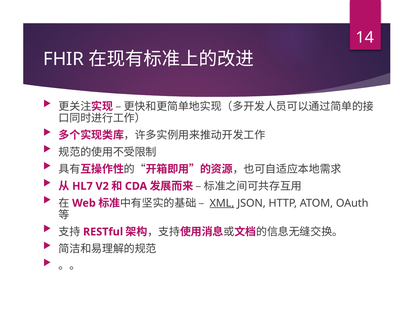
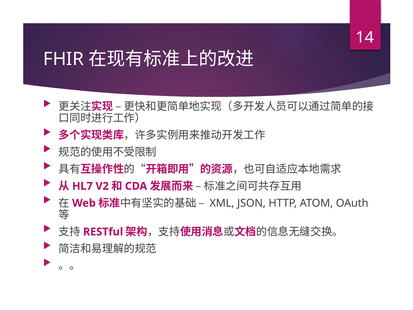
XML underline: present -> none
